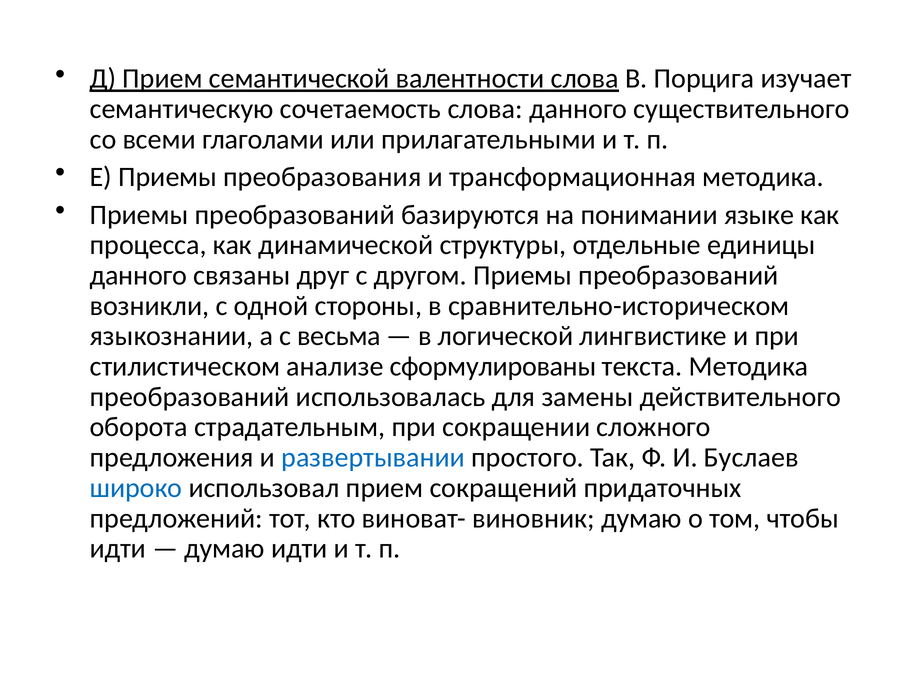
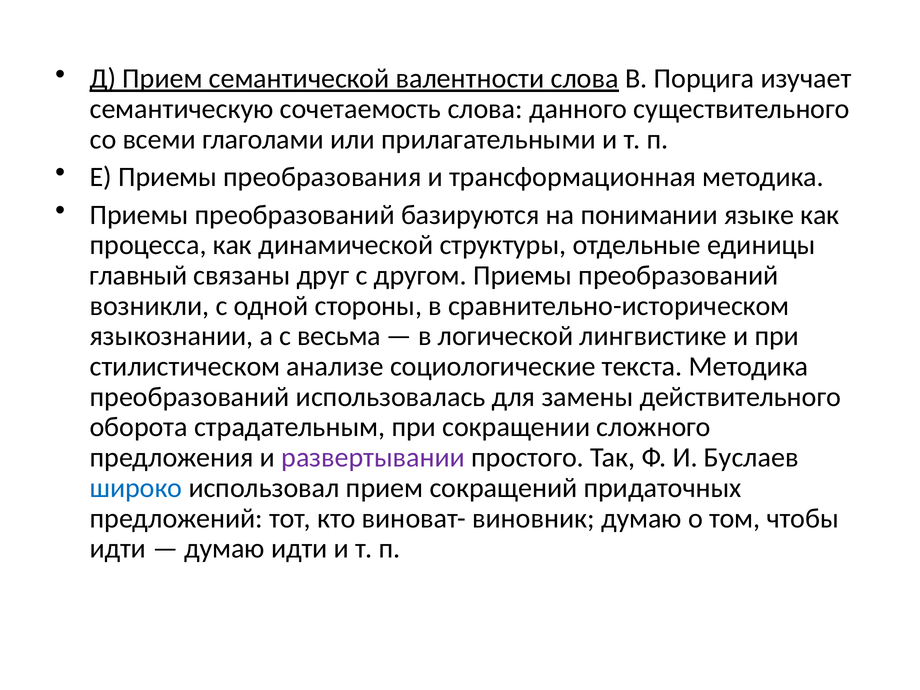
данного at (138, 275): данного -> главный
сформулированы: сформулированы -> социологические
развертывании colour: blue -> purple
